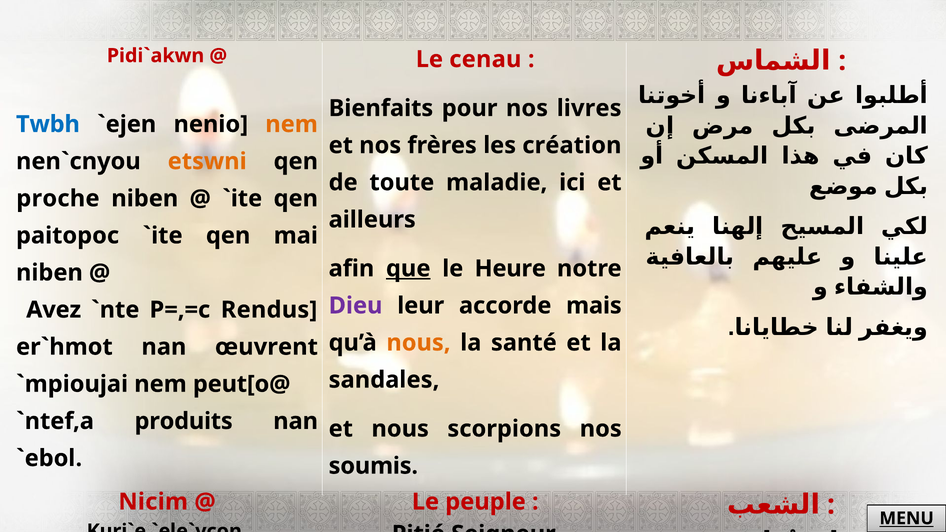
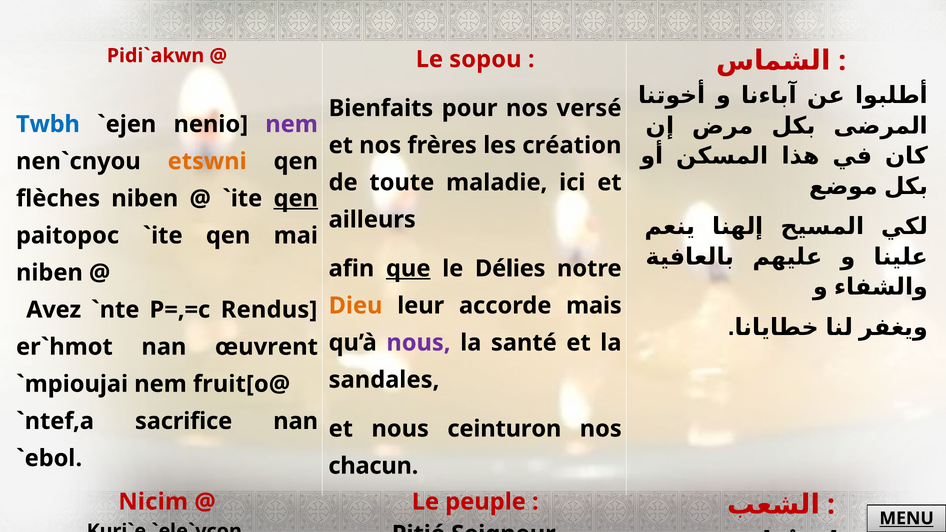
cenau: cenau -> sopou
livres: livres -> versé
nem at (292, 124) colour: orange -> purple
proche: proche -> flèches
qen at (296, 199) underline: none -> present
Heure: Heure -> Délies
Dieu colour: purple -> orange
nous at (418, 343) colour: orange -> purple
peut[o@: peut[o@ -> fruit[o@
produits: produits -> sacrifice
scorpions: scorpions -> ceinturon
soumis: soumis -> chacun
